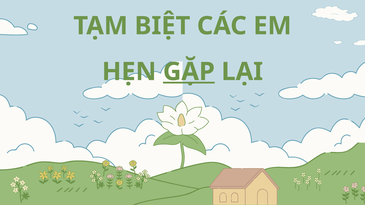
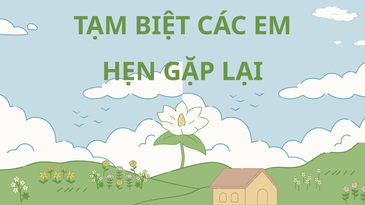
GẶP underline: present -> none
